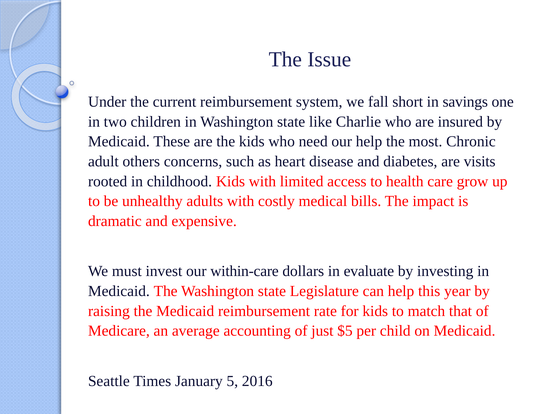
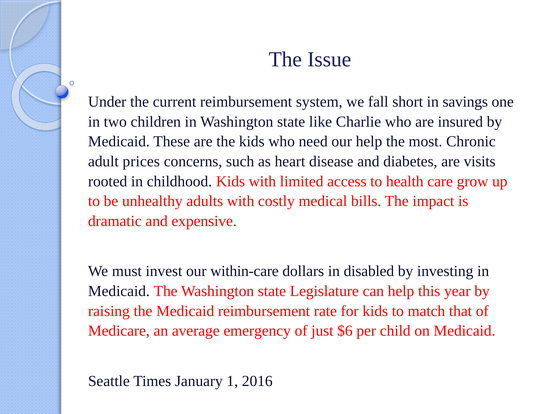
others: others -> prices
evaluate: evaluate -> disabled
accounting: accounting -> emergency
$5: $5 -> $6
5: 5 -> 1
